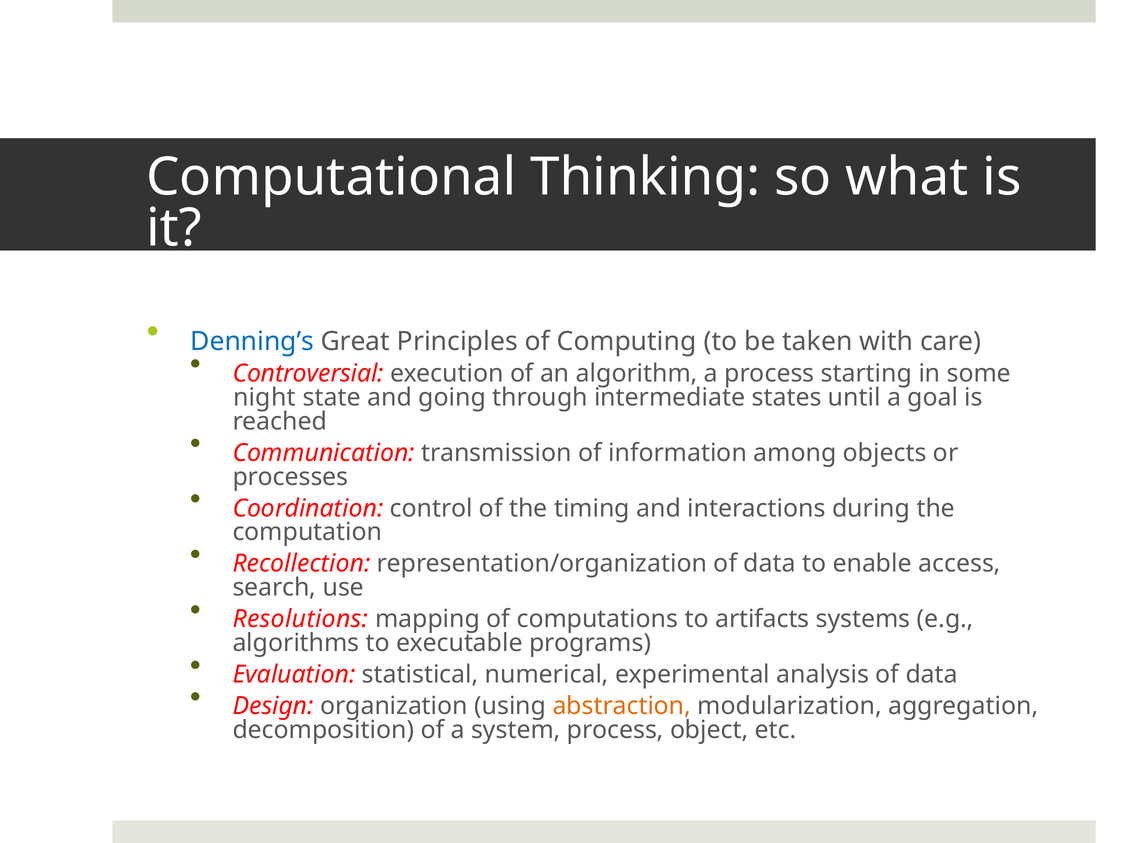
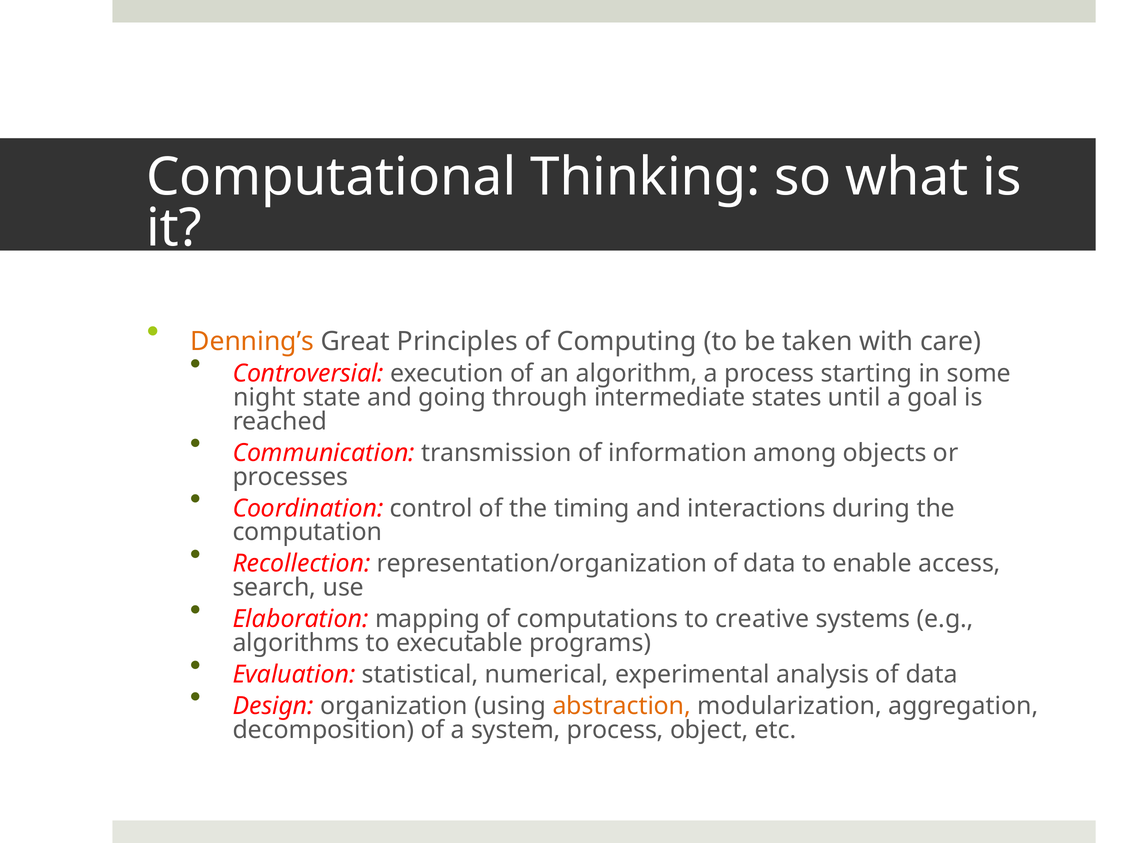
Denning’s colour: blue -> orange
Resolutions: Resolutions -> Elaboration
artifacts: artifacts -> creative
